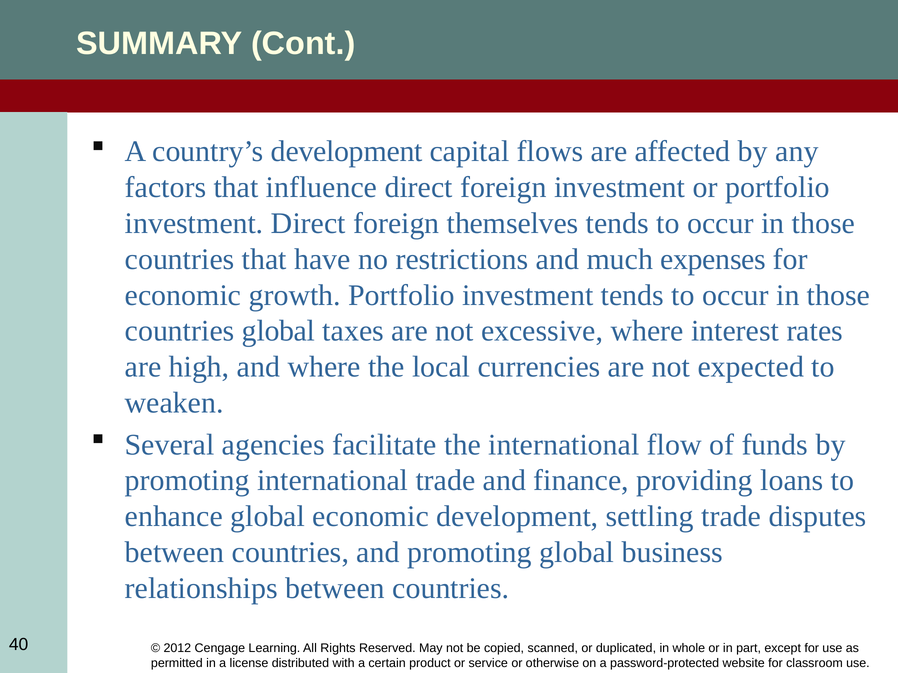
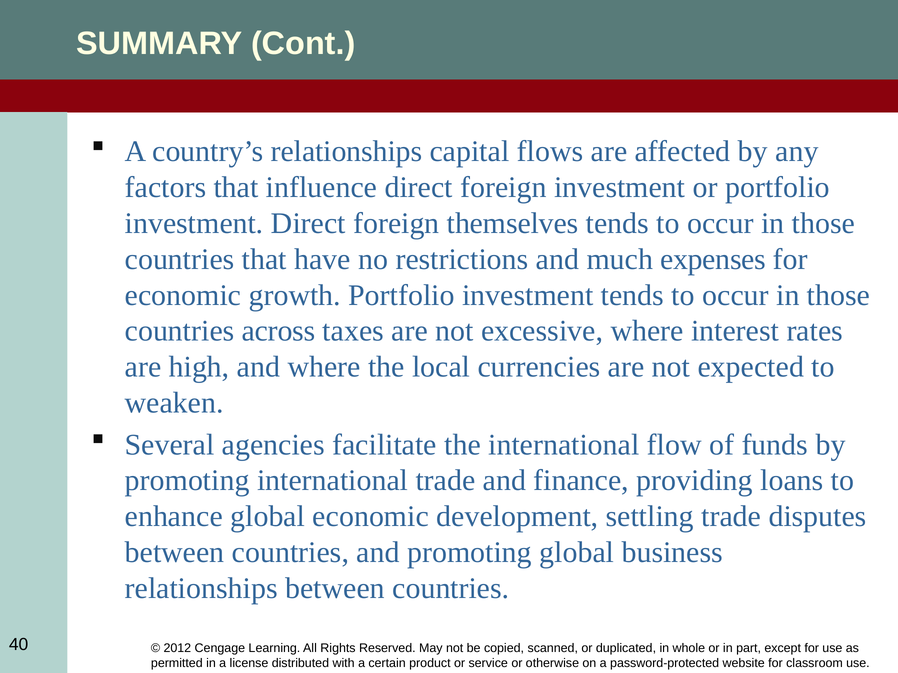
country’s development: development -> relationships
countries global: global -> across
